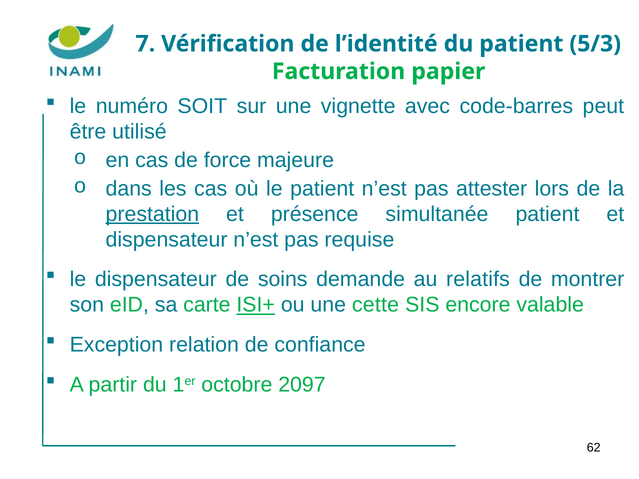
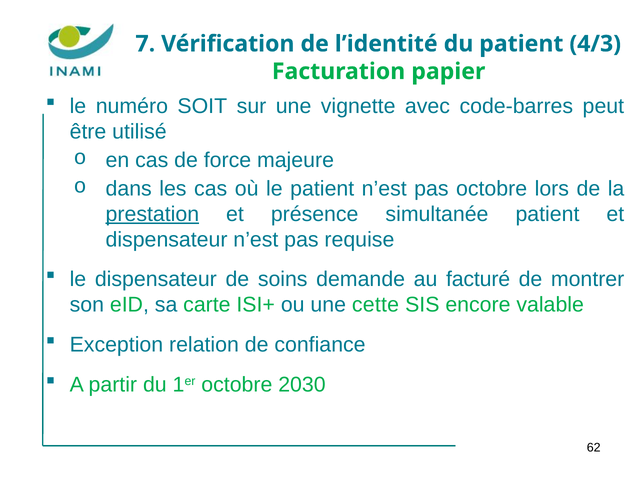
5/3: 5/3 -> 4/3
pas attester: attester -> octobre
relatifs: relatifs -> facturé
ISI+ underline: present -> none
2097: 2097 -> 2030
